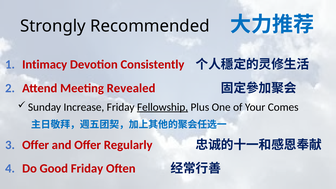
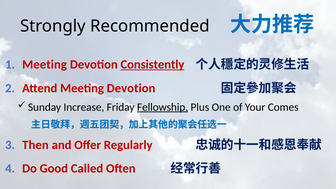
Intimacy at (45, 64): Intimacy -> Meeting
Consistently underline: none -> present
Attend Meeting Revealed: Revealed -> Devotion
Offer at (36, 145): Offer -> Then
Good Friday: Friday -> Called
